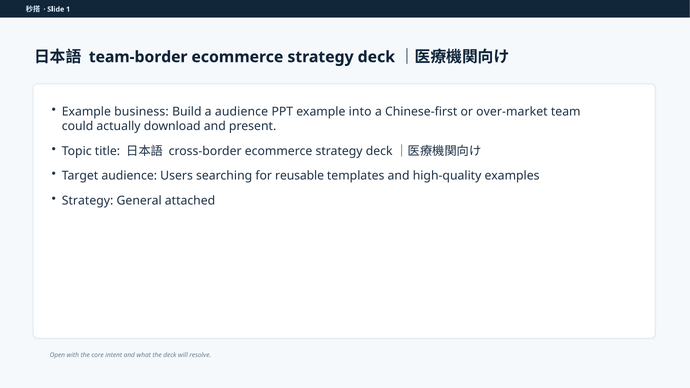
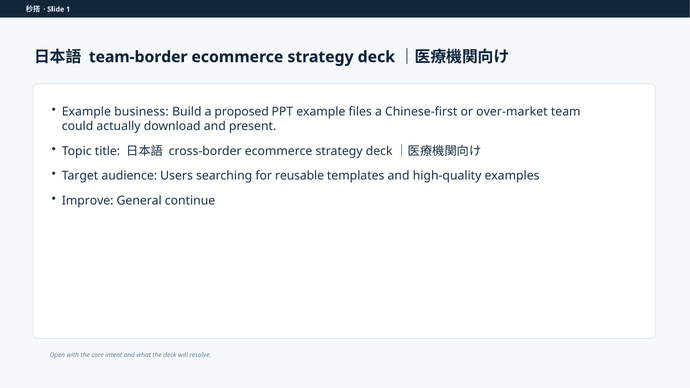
a audience: audience -> proposed
into: into -> files
Strategy at (88, 201): Strategy -> Improve
attached: attached -> continue
